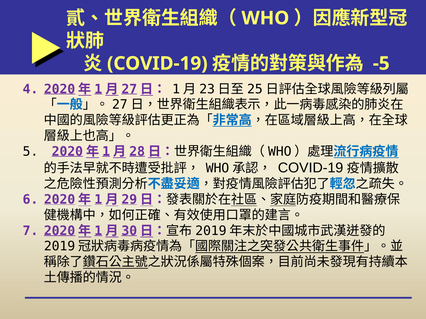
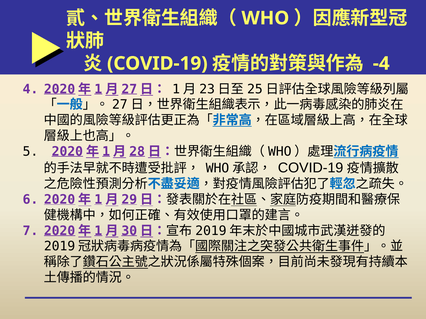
-5: -5 -> -4
